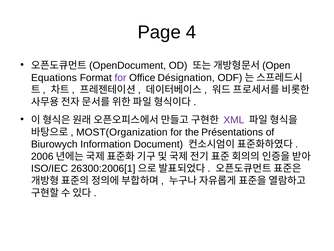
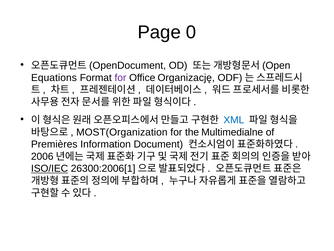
4: 4 -> 0
Désignation: Désignation -> Organizację
XML colour: purple -> blue
Présentations: Présentations -> Multimedialne
Biurowych: Biurowych -> Premières
ISO/IEC underline: none -> present
